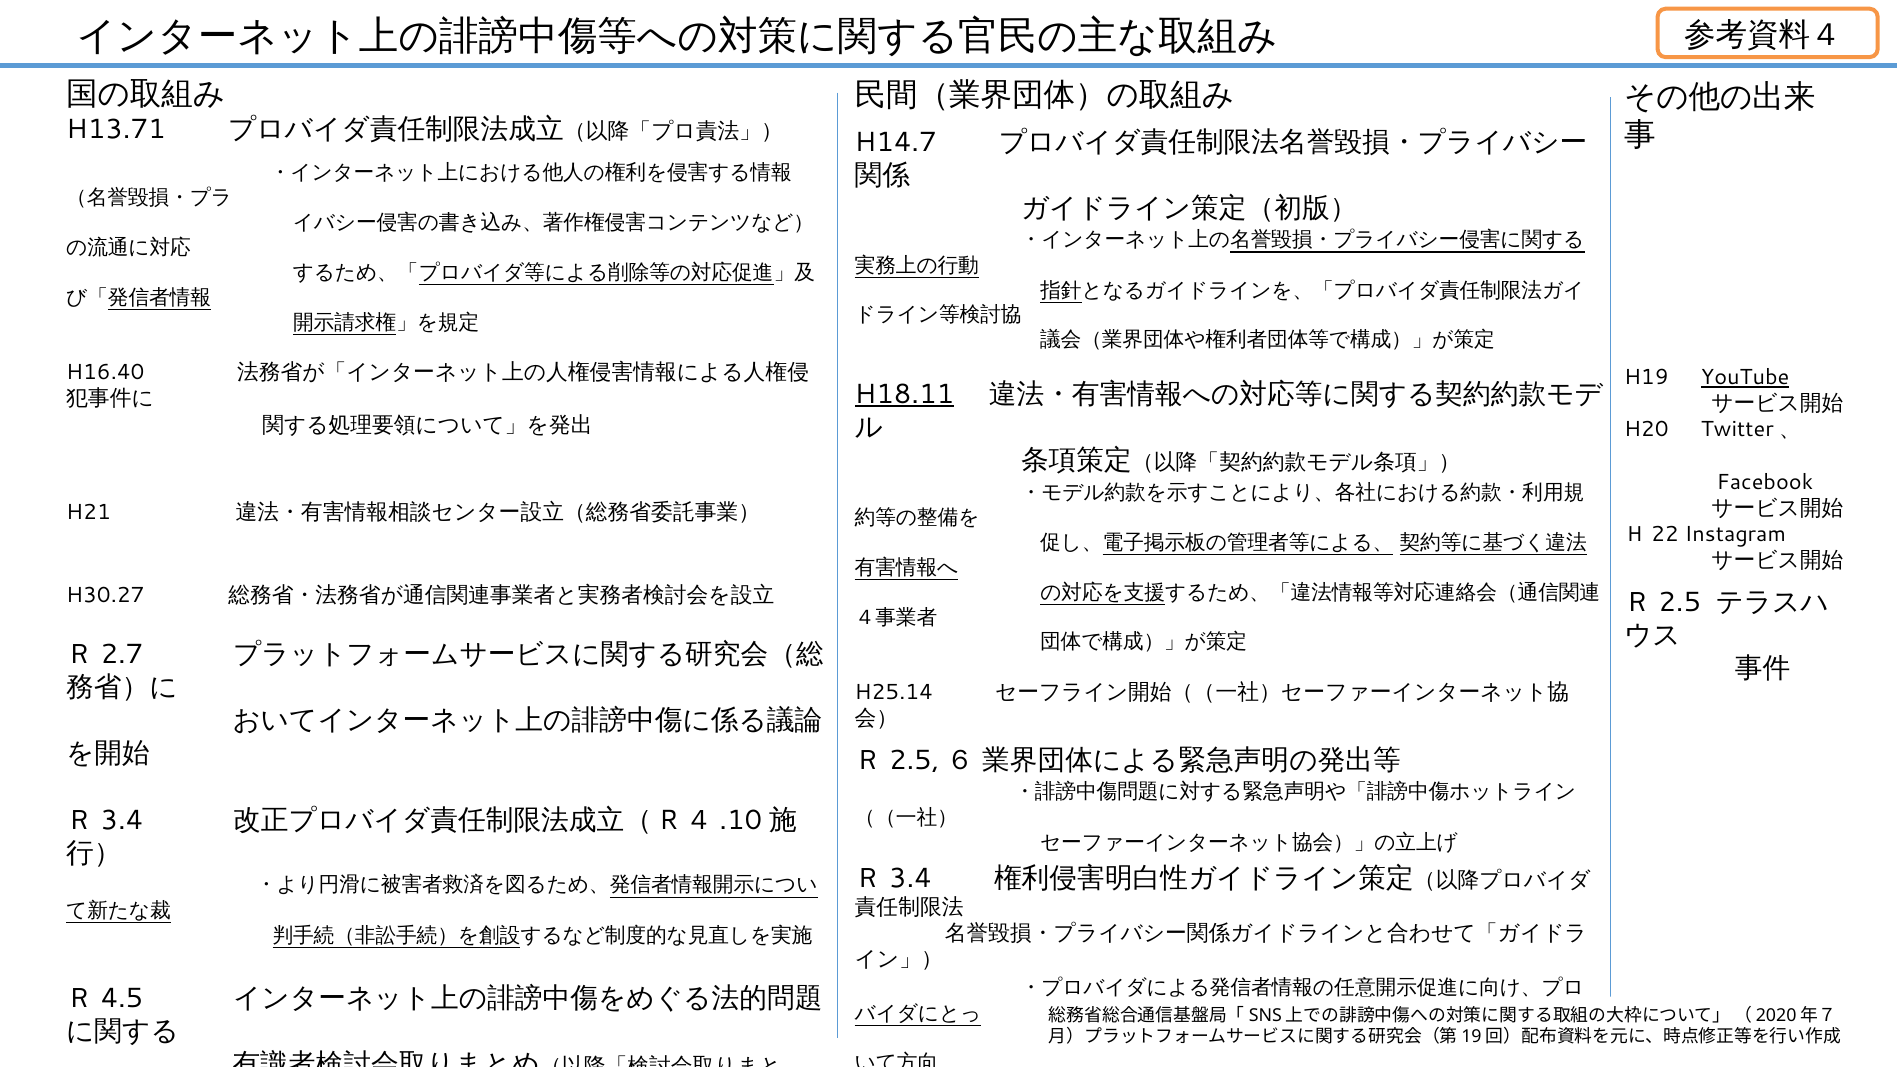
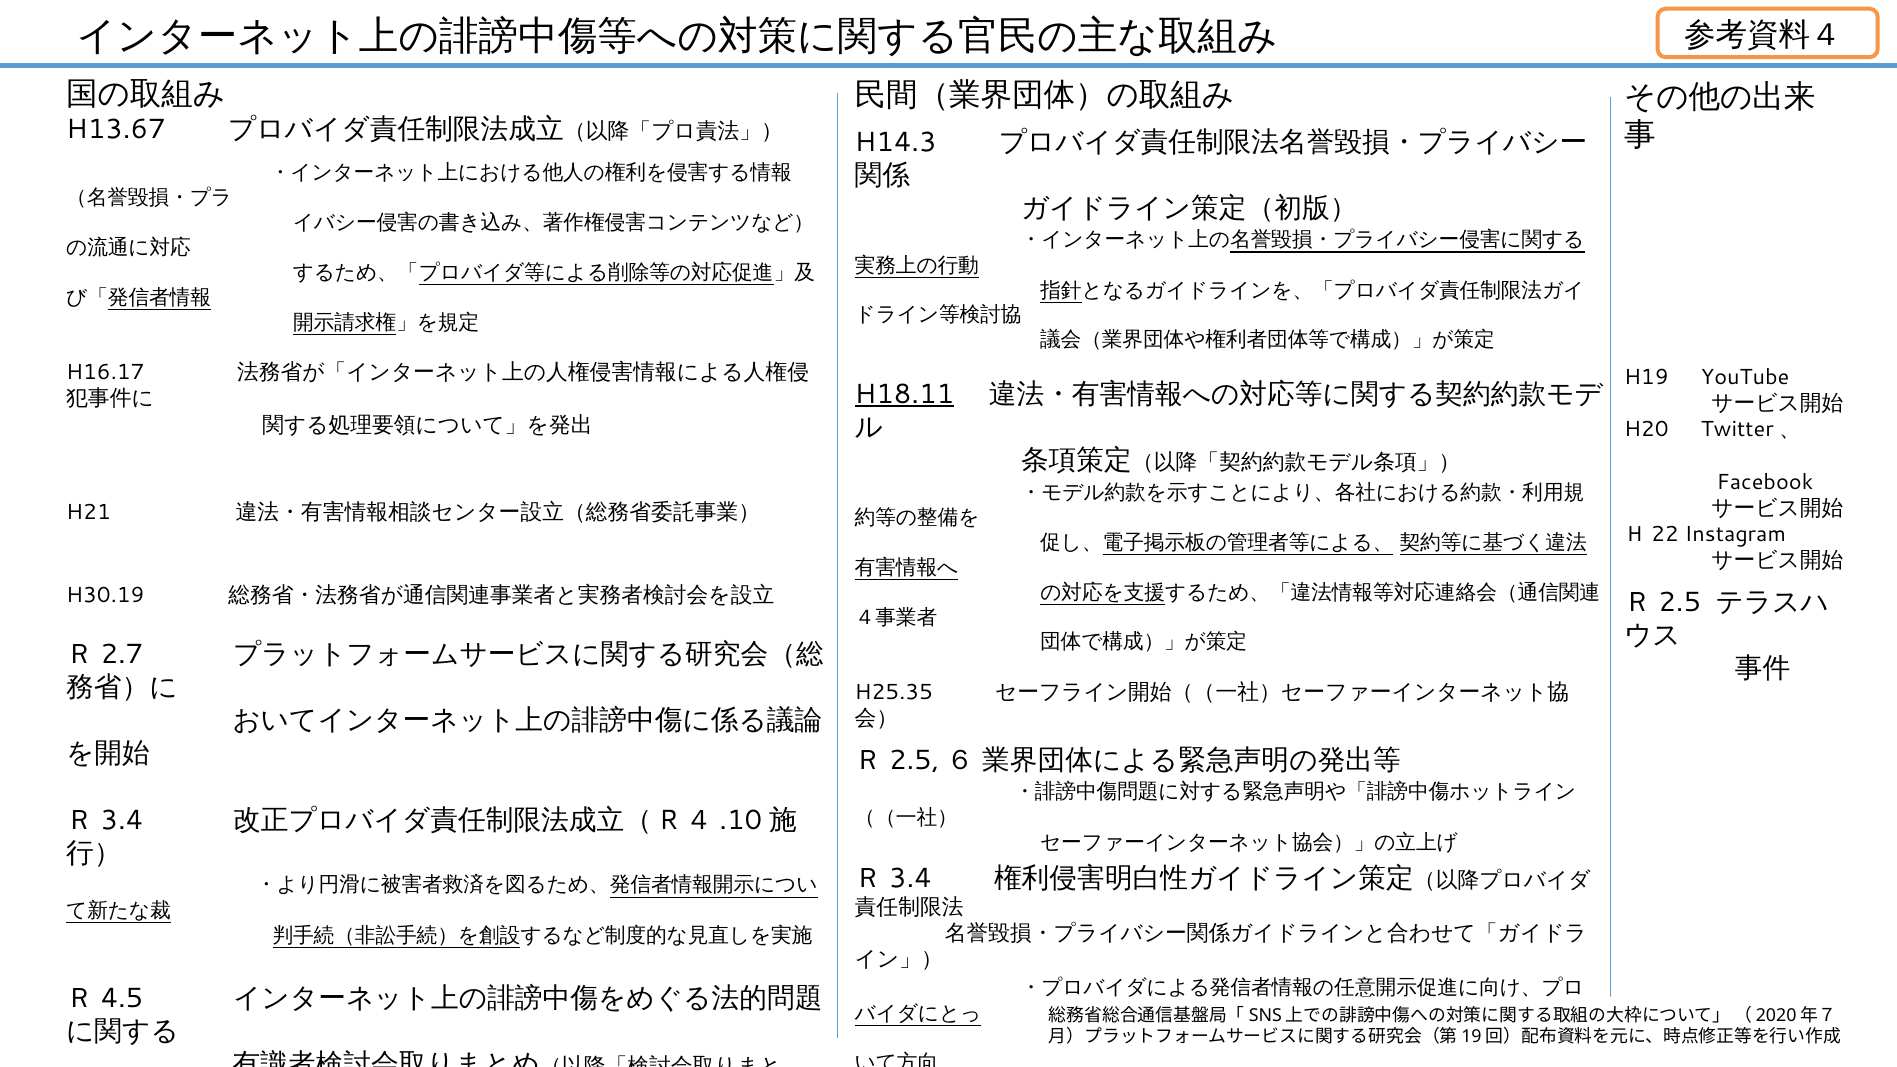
H13.71: H13.71 -> H13.67
H14.7: H14.7 -> H14.3
H16.40: H16.40 -> H16.17
YouTube underline: present -> none
H30.27: H30.27 -> H30.19
H25.14: H25.14 -> H25.35
